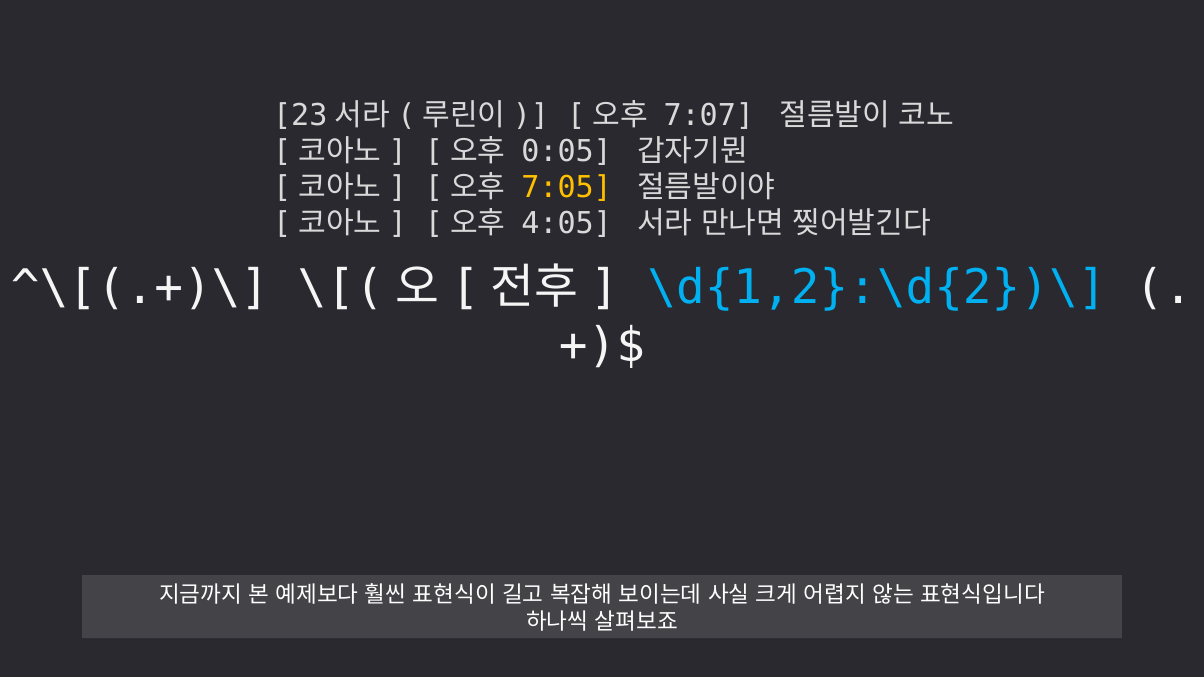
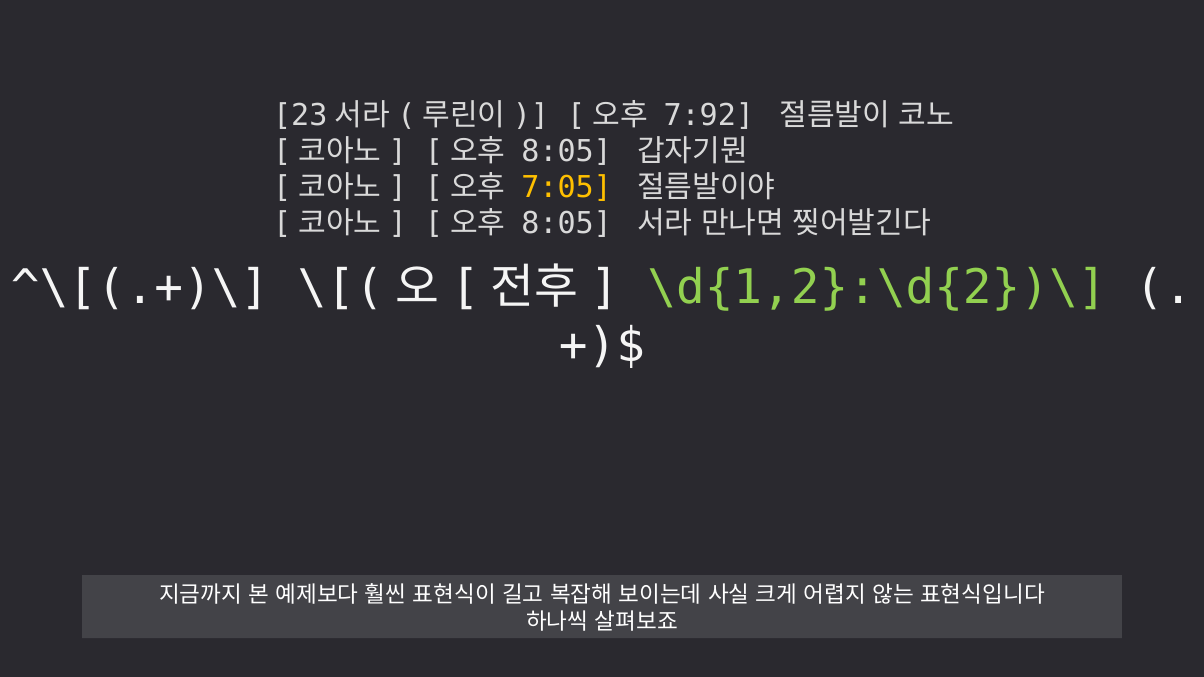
7:07: 7:07 -> 7:92
0:05 at (567, 152): 0:05 -> 8:05
4:05 at (567, 224): 4:05 -> 8:05
\d{1,2}:\d{2})\ colour: light blue -> light green
